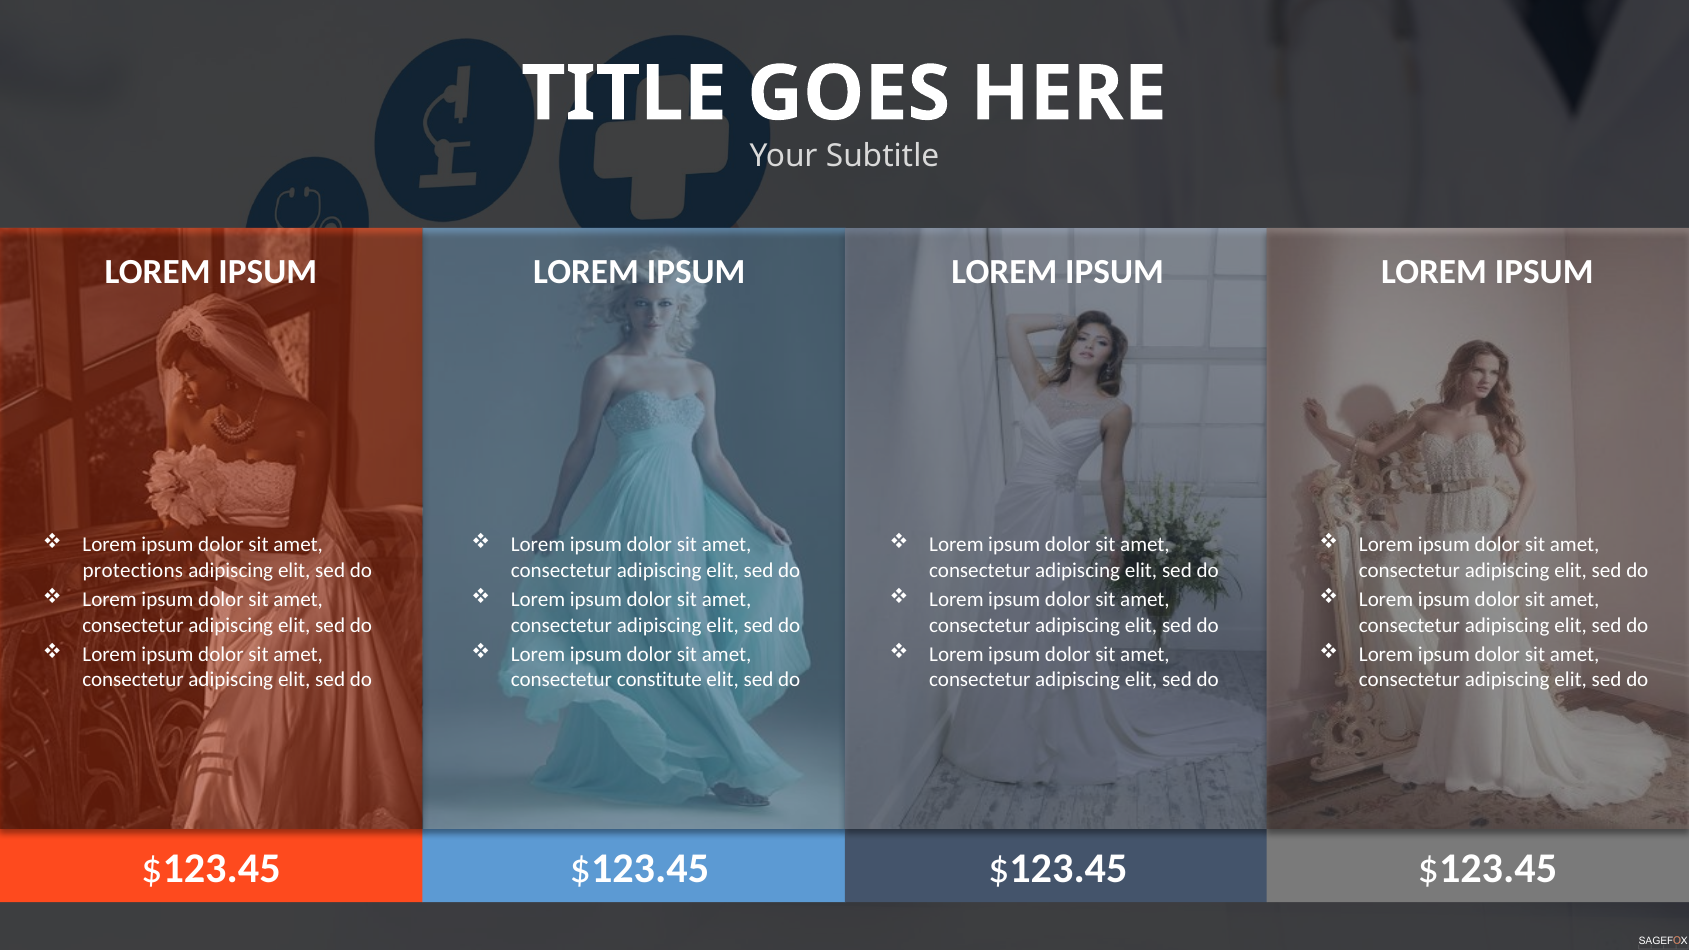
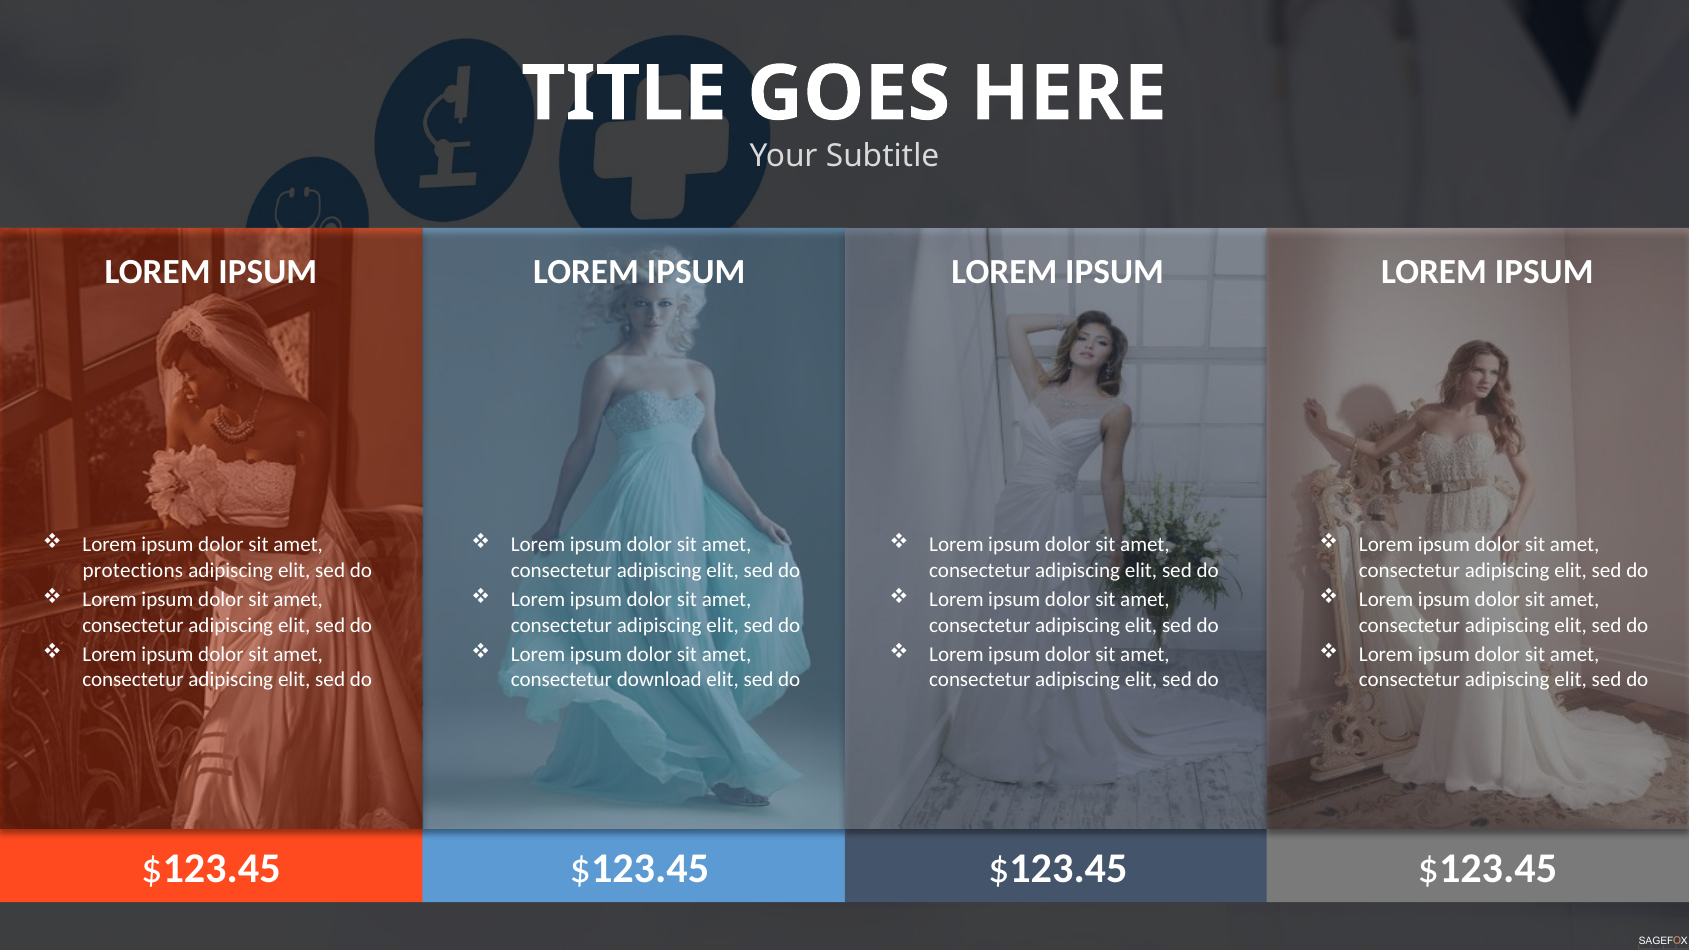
constitute: constitute -> download
